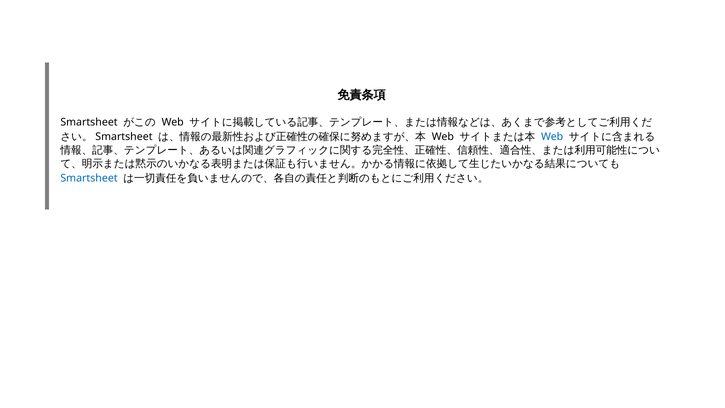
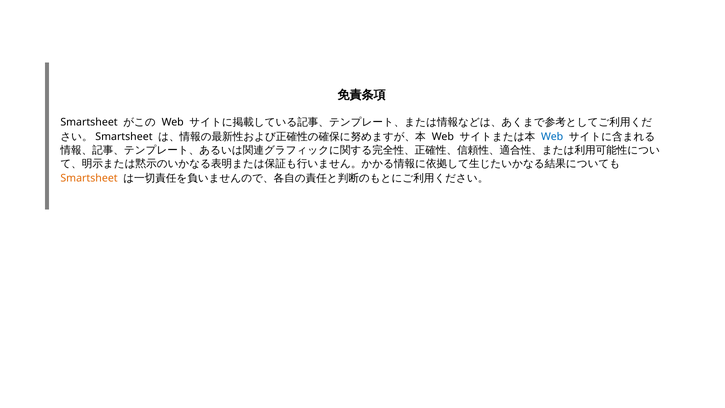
Smartsheet at (89, 178) colour: blue -> orange
